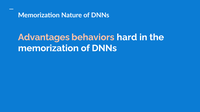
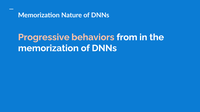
Advantages: Advantages -> Progressive
hard: hard -> from
